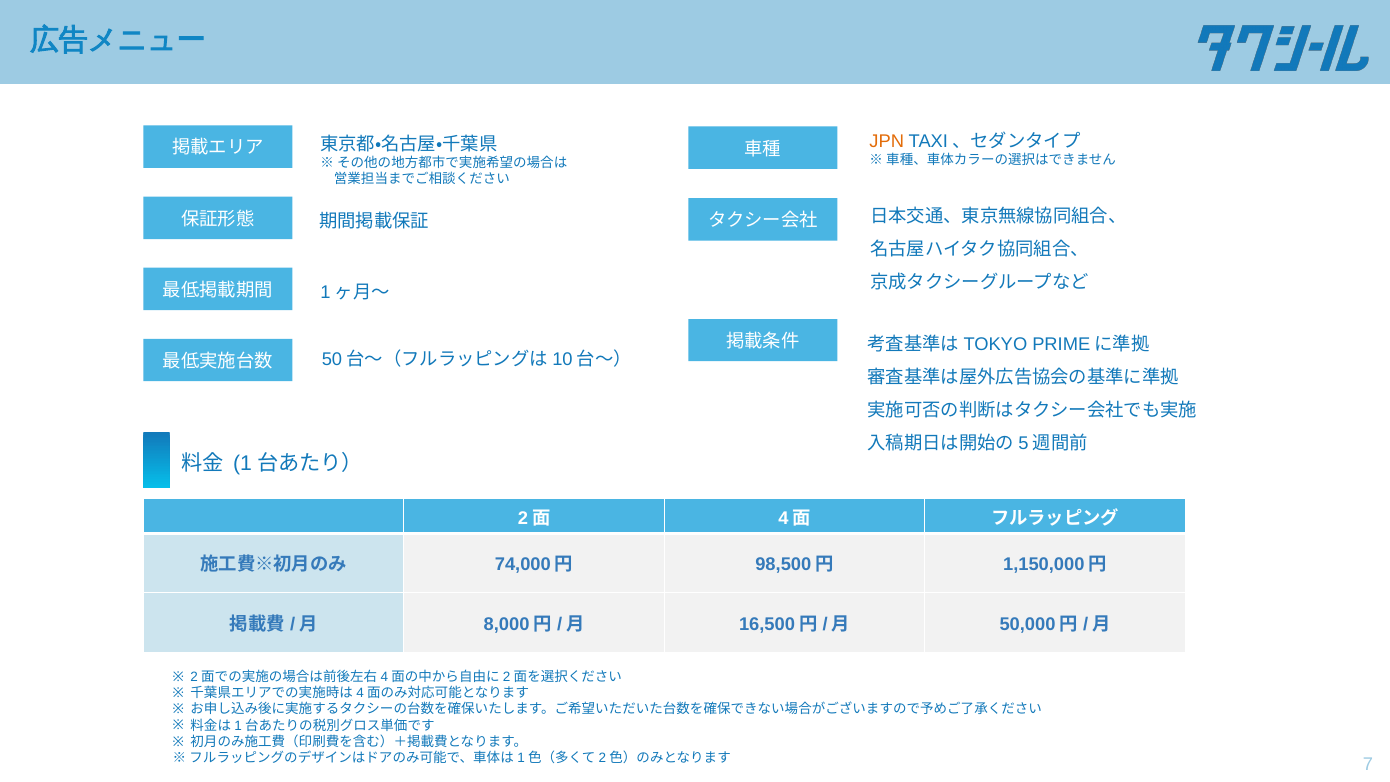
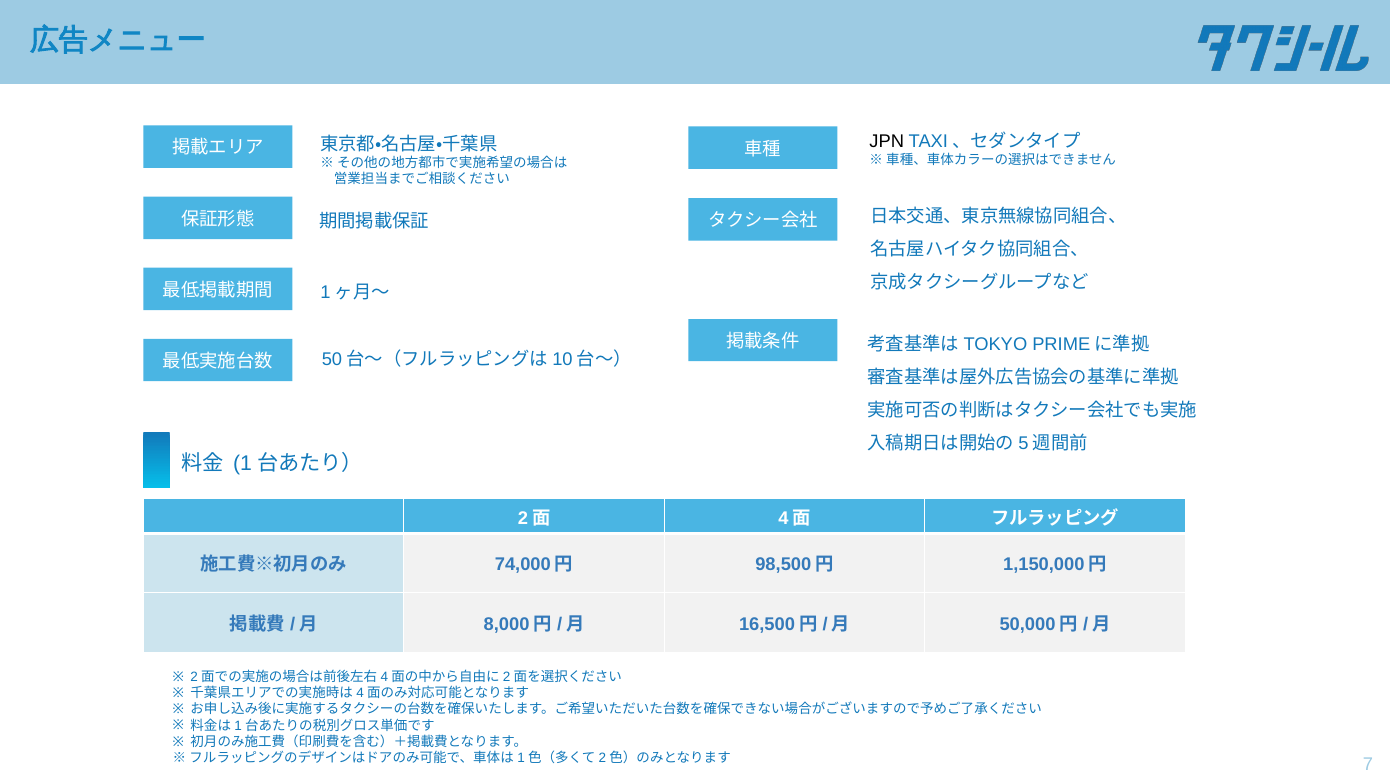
JPN colour: orange -> black
